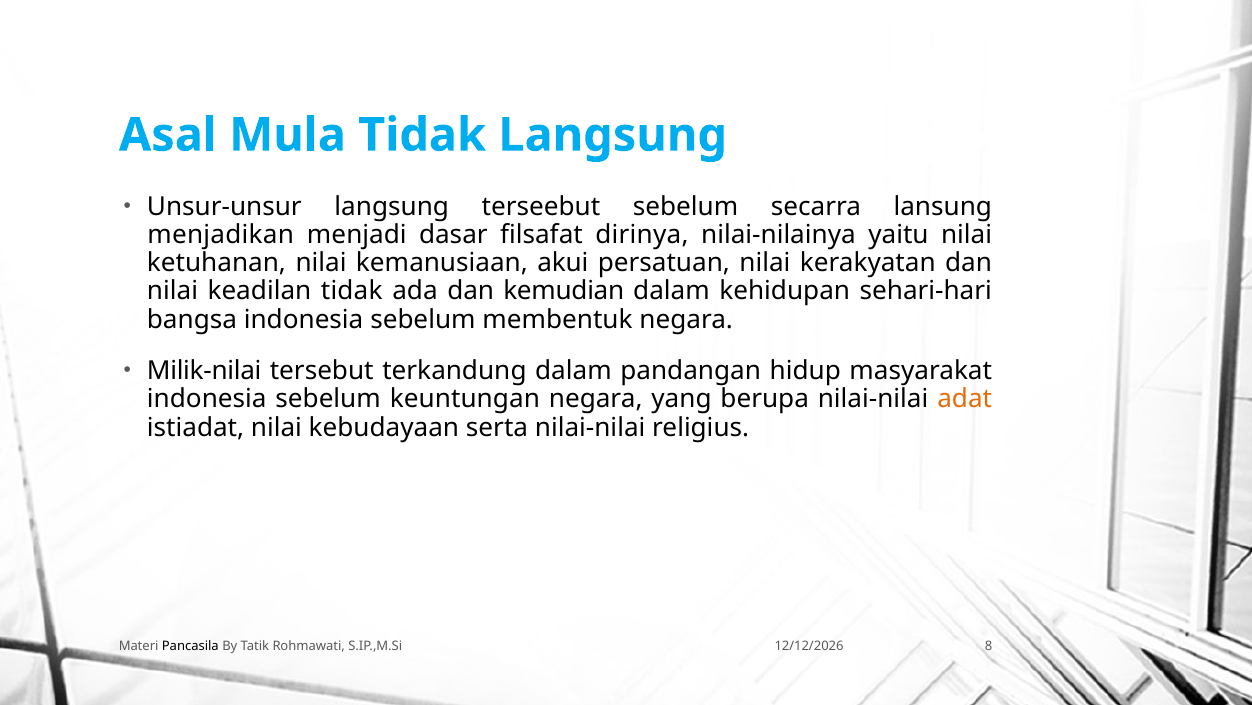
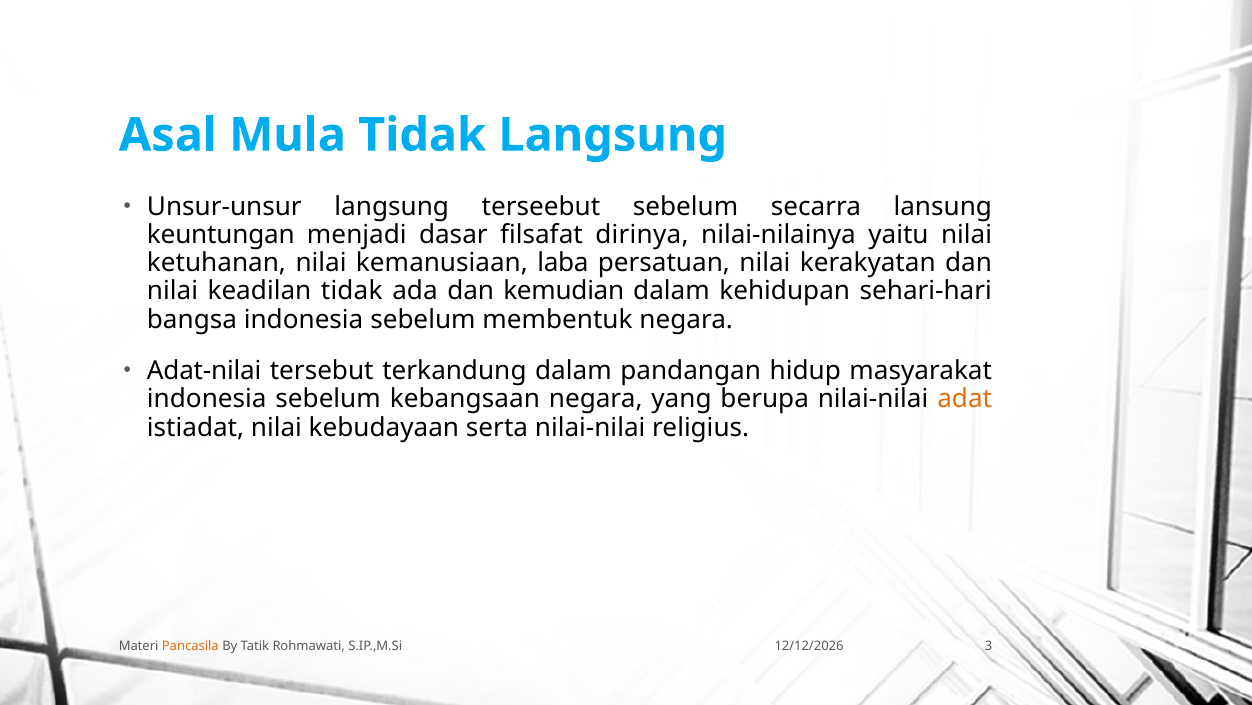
menjadikan: menjadikan -> keuntungan
akui: akui -> laba
Milik-nilai: Milik-nilai -> Adat-nilai
keuntungan: keuntungan -> kebangsaan
Pancasila colour: black -> orange
8: 8 -> 3
